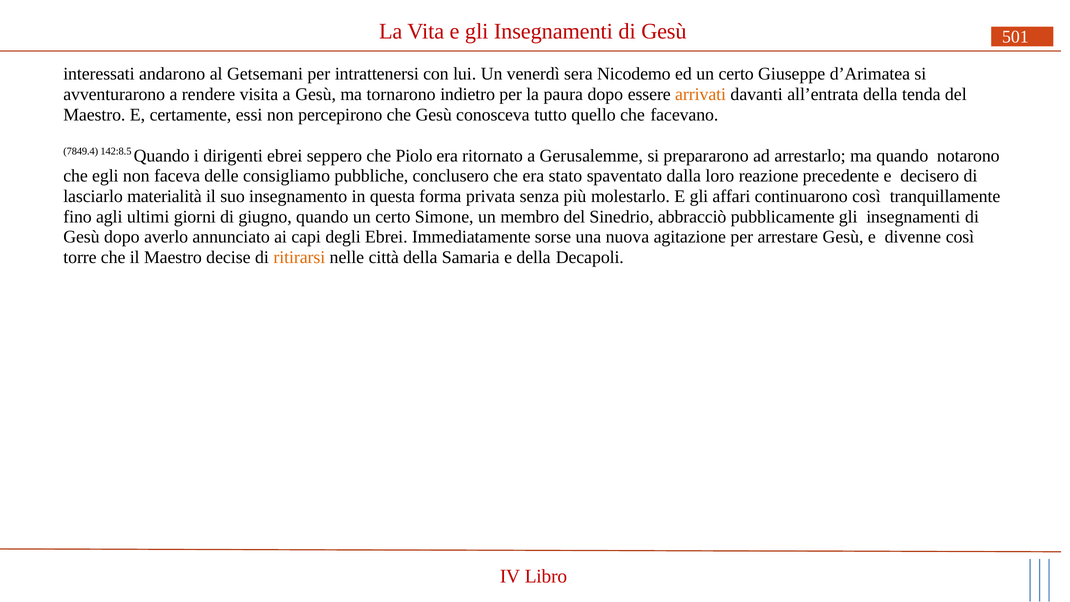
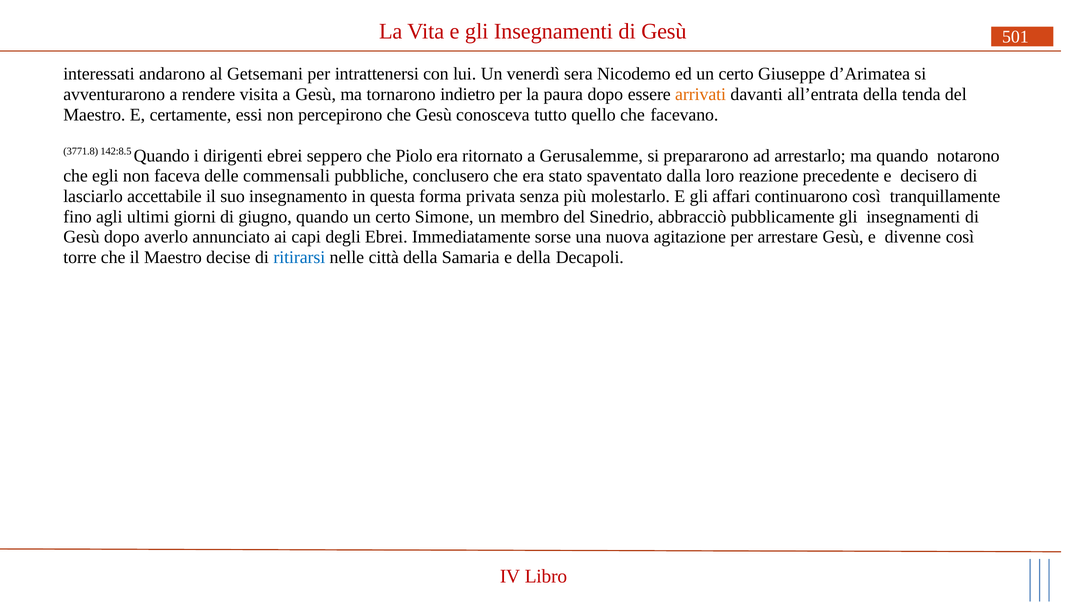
7849.4: 7849.4 -> 3771.8
consigliamo: consigliamo -> commensali
materialità: materialità -> accettabile
ritirarsi colour: orange -> blue
